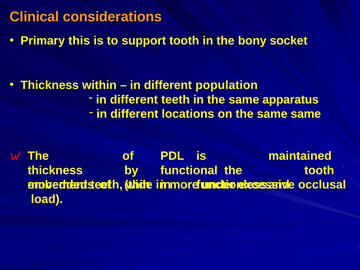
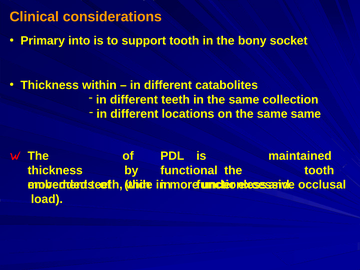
this: this -> into
population: population -> catabolites
apparatus: apparatus -> collection
